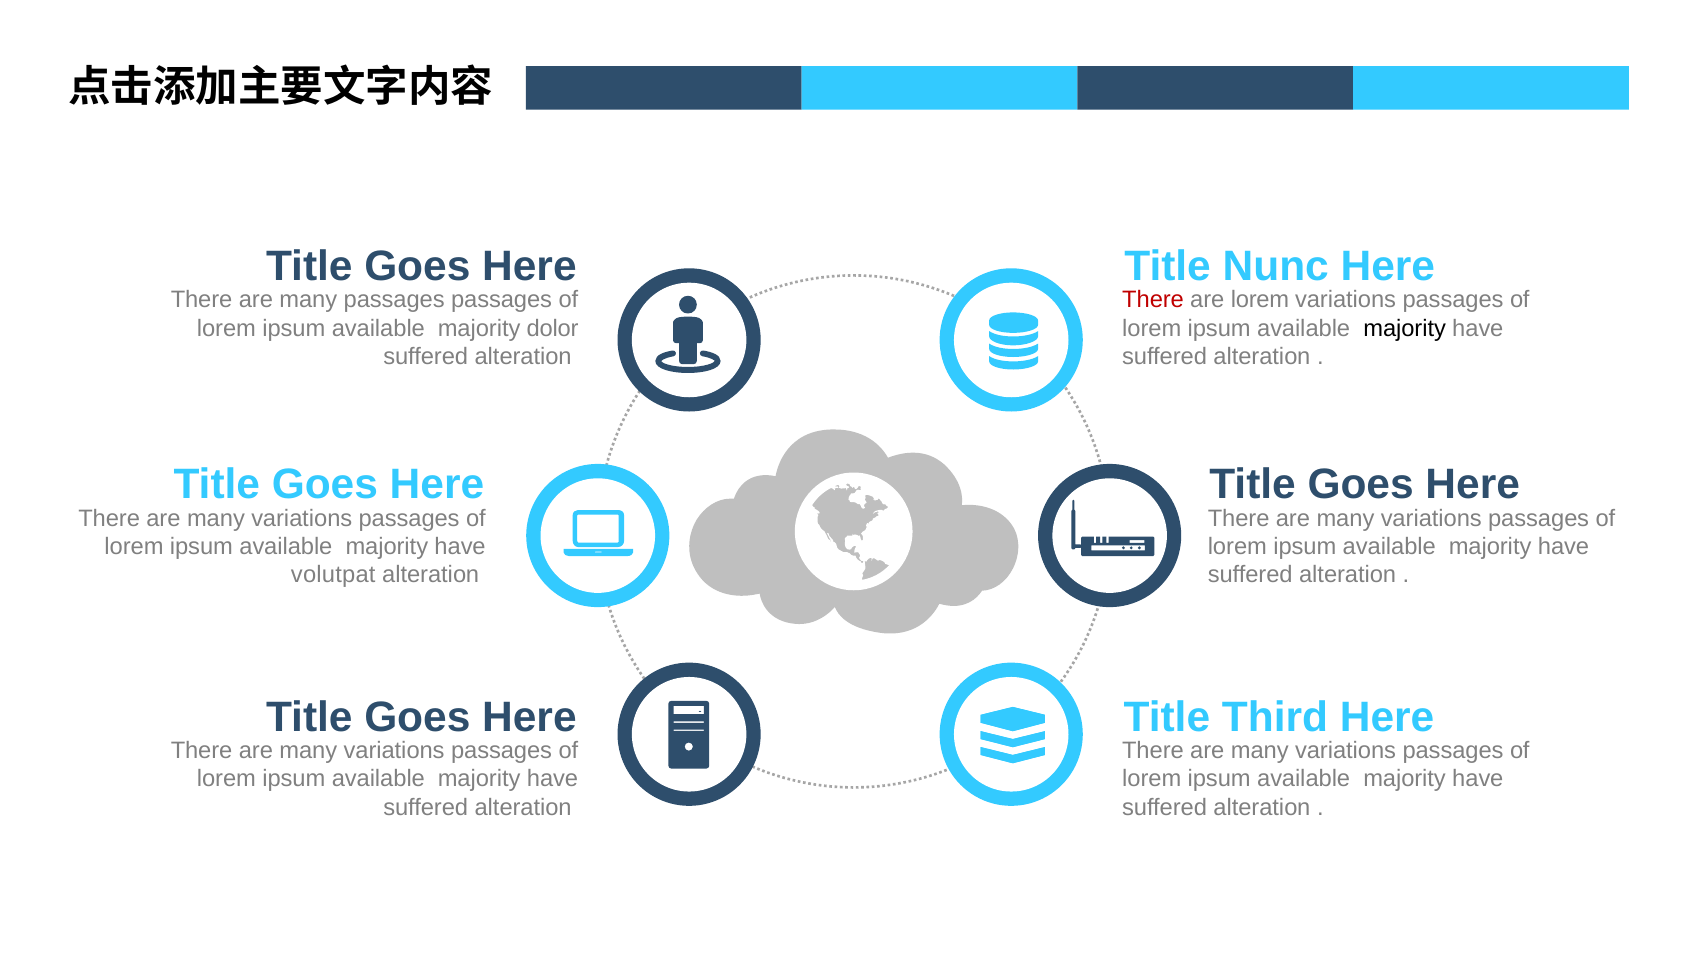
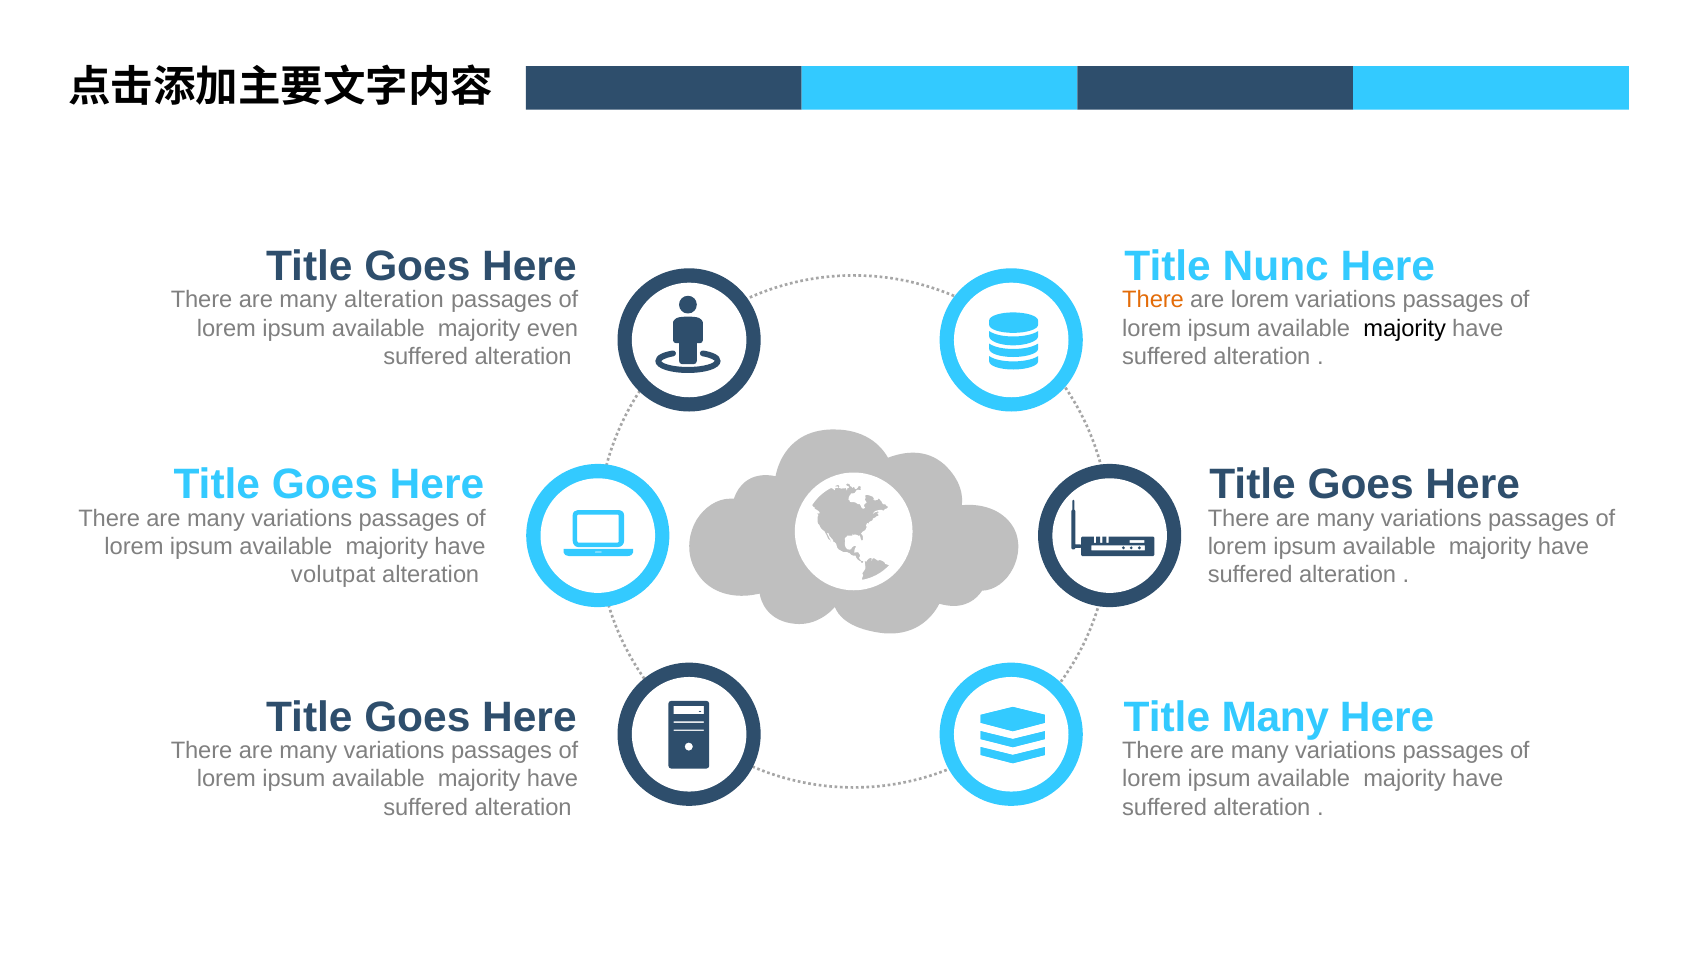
many passages: passages -> alteration
There at (1153, 300) colour: red -> orange
dolor: dolor -> even
Title Third: Third -> Many
